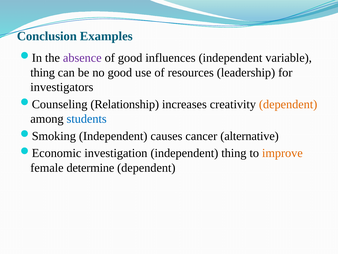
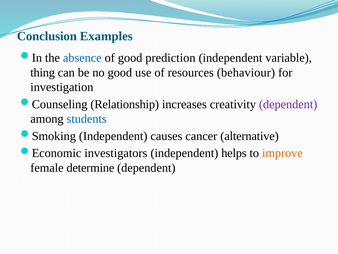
absence colour: purple -> blue
influences: influences -> prediction
leadership: leadership -> behaviour
investigators: investigators -> investigation
dependent at (288, 104) colour: orange -> purple
investigation: investigation -> investigators
independent thing: thing -> helps
